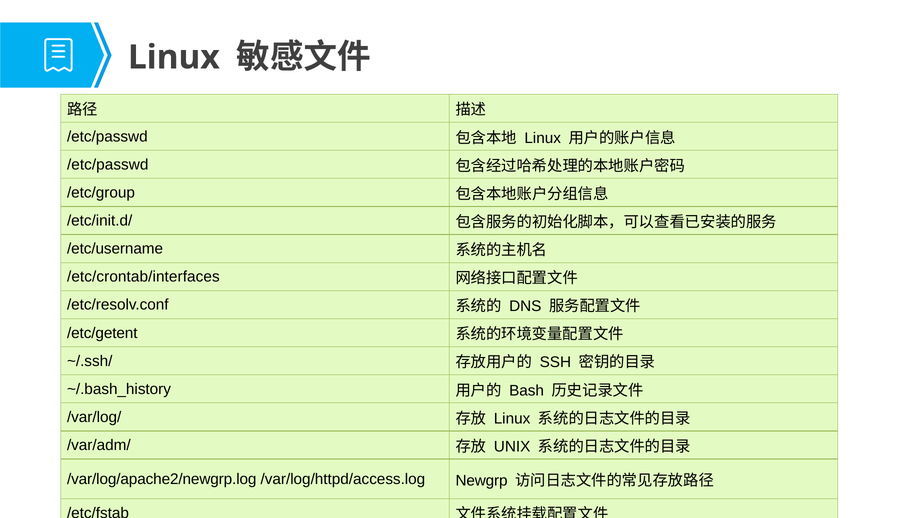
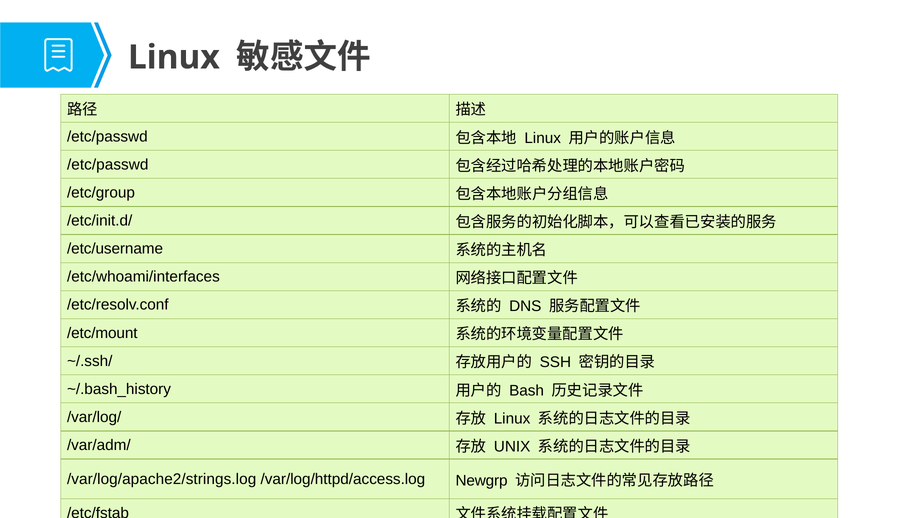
/etc/crontab/interfaces: /etc/crontab/interfaces -> /etc/whoami/interfaces
/etc/getent: /etc/getent -> /etc/mount
/var/log/apache2/newgrp.log: /var/log/apache2/newgrp.log -> /var/log/apache2/strings.log
